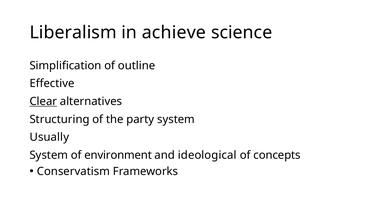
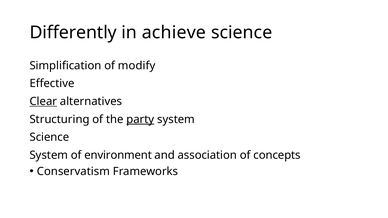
Liberalism: Liberalism -> Differently
outline: outline -> modify
party underline: none -> present
Usually at (49, 137): Usually -> Science
ideological: ideological -> association
